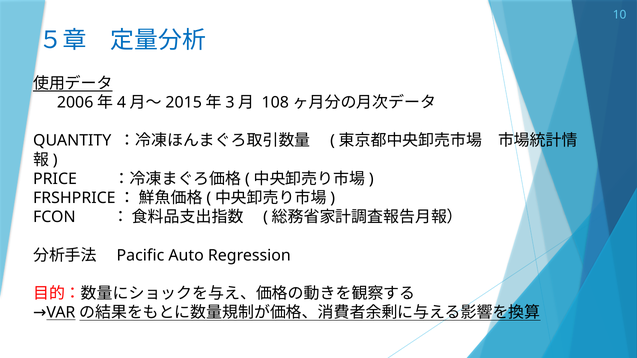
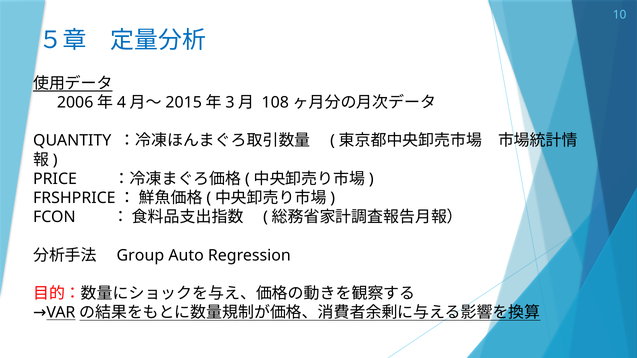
Pacific: Pacific -> Group
